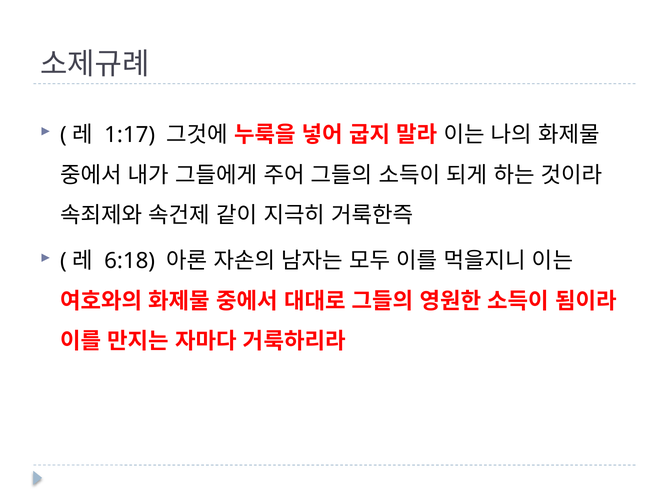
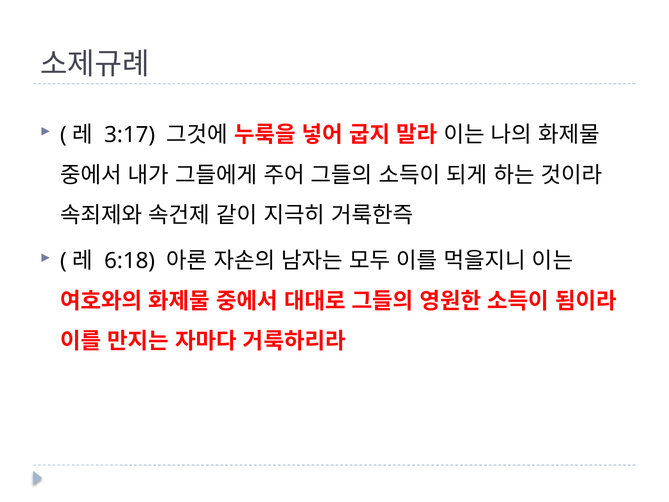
1:17: 1:17 -> 3:17
